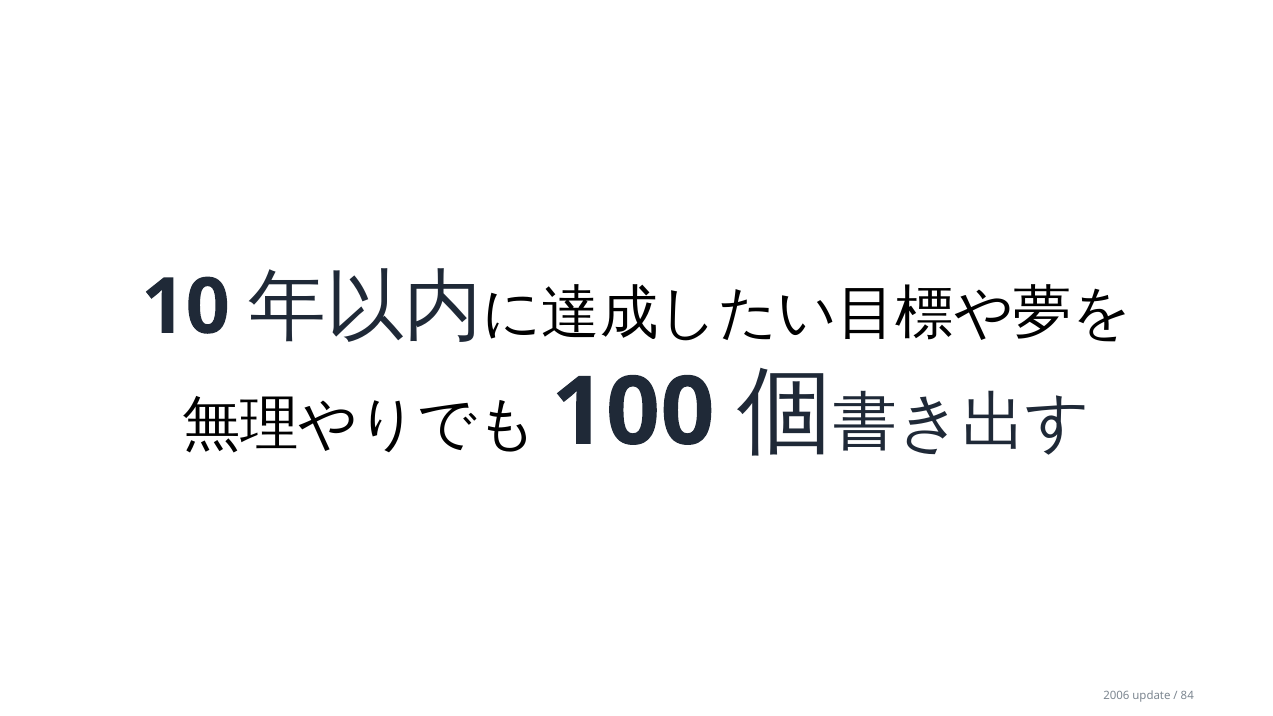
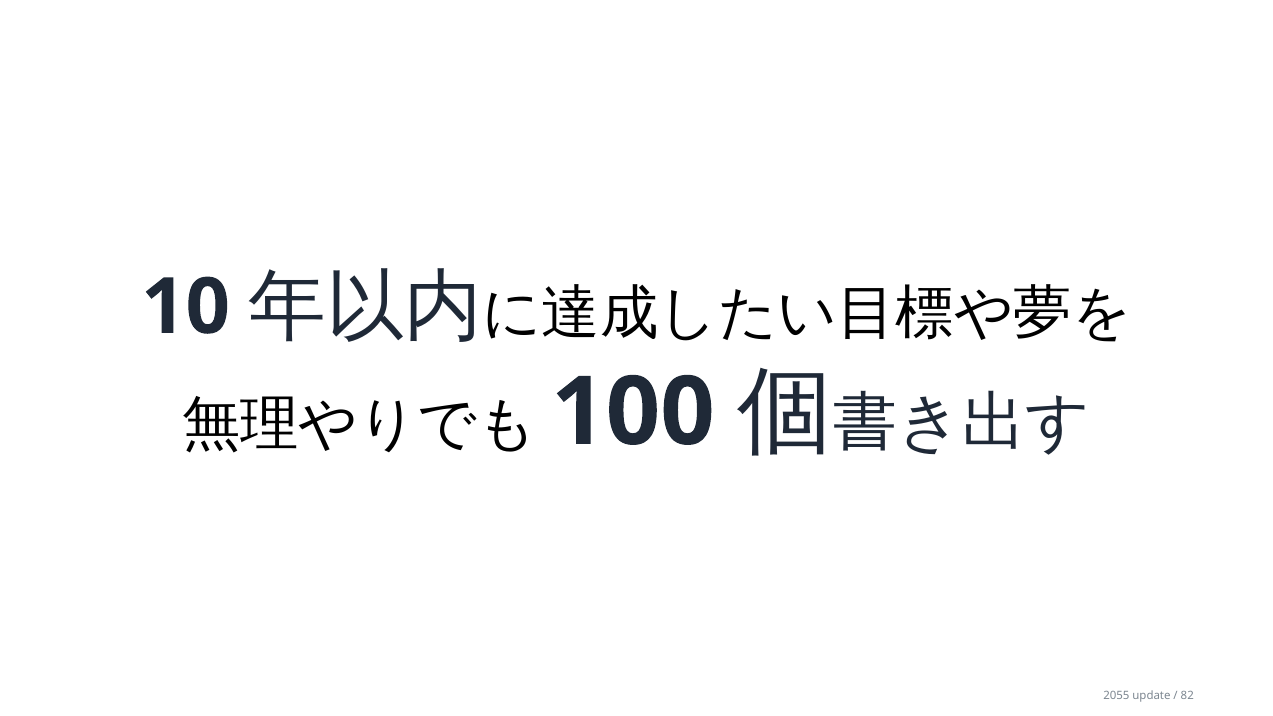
2006: 2006 -> 2055
84: 84 -> 82
